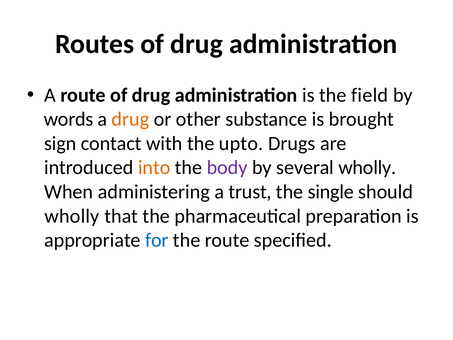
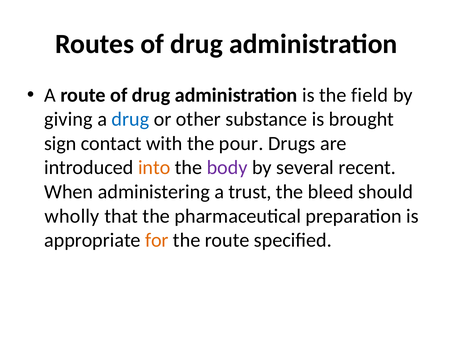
words: words -> giving
drug at (130, 119) colour: orange -> blue
upto: upto -> pour
several wholly: wholly -> recent
single: single -> bleed
for colour: blue -> orange
